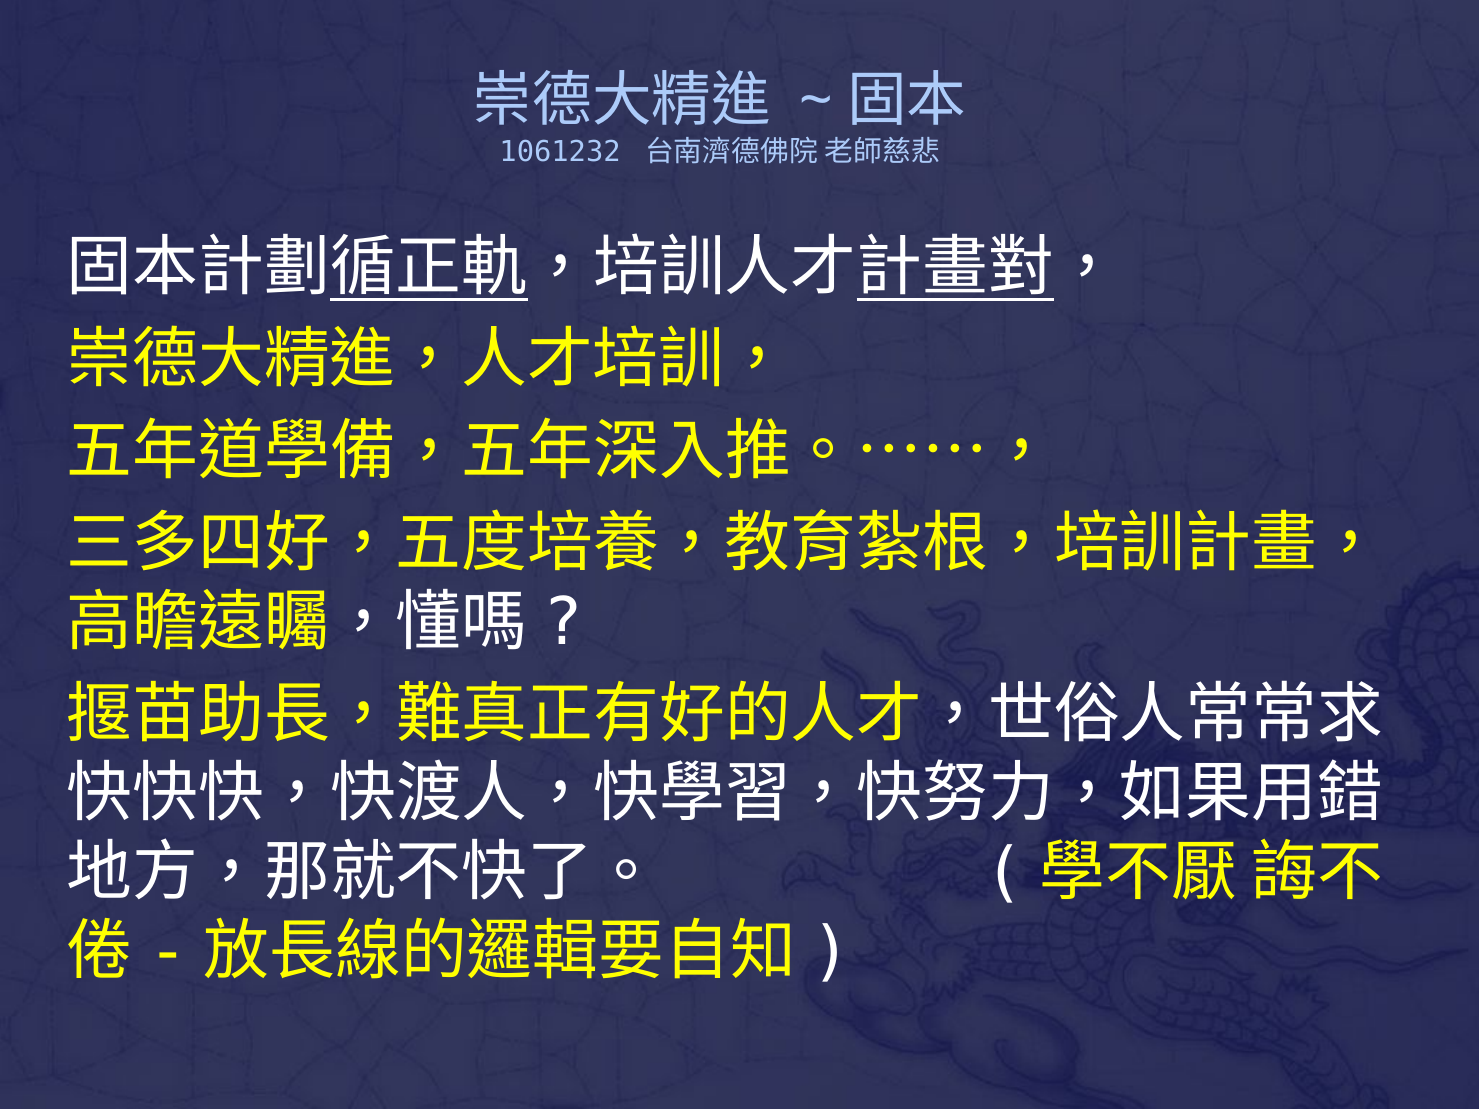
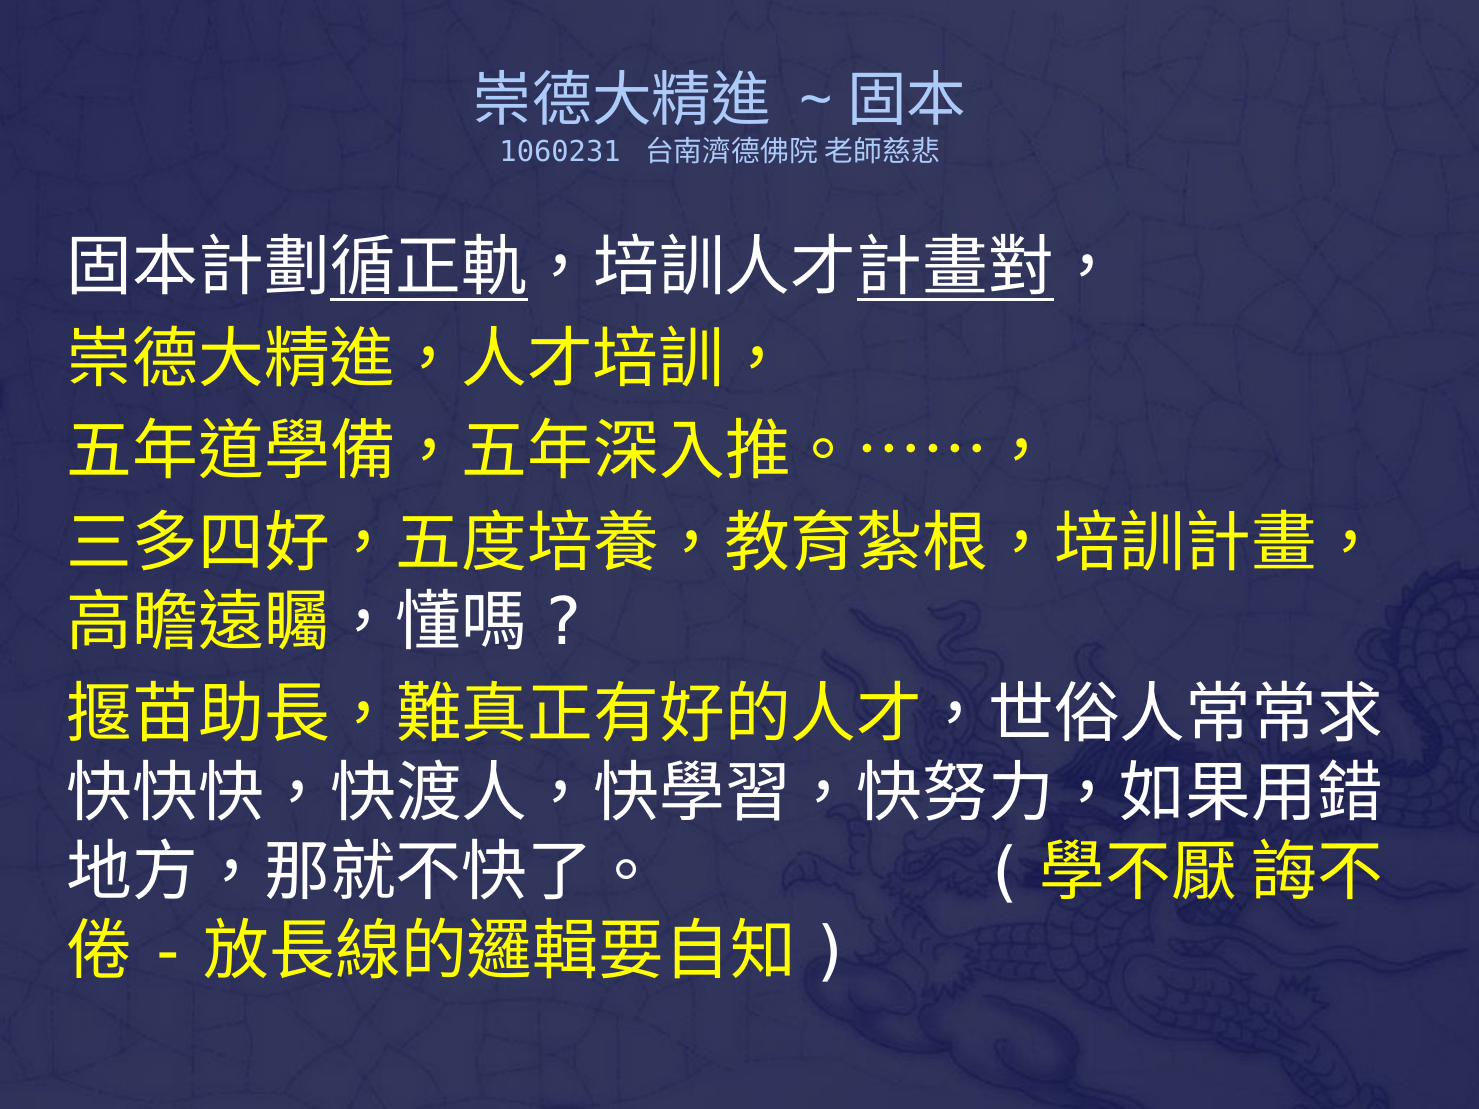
1061232: 1061232 -> 1060231
